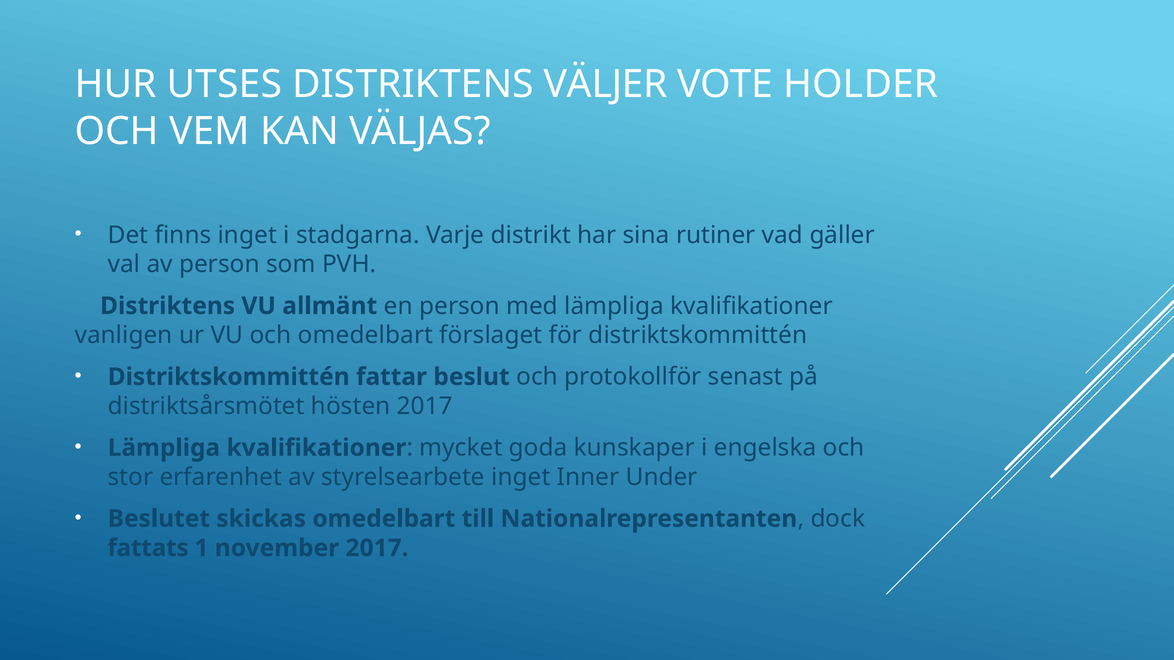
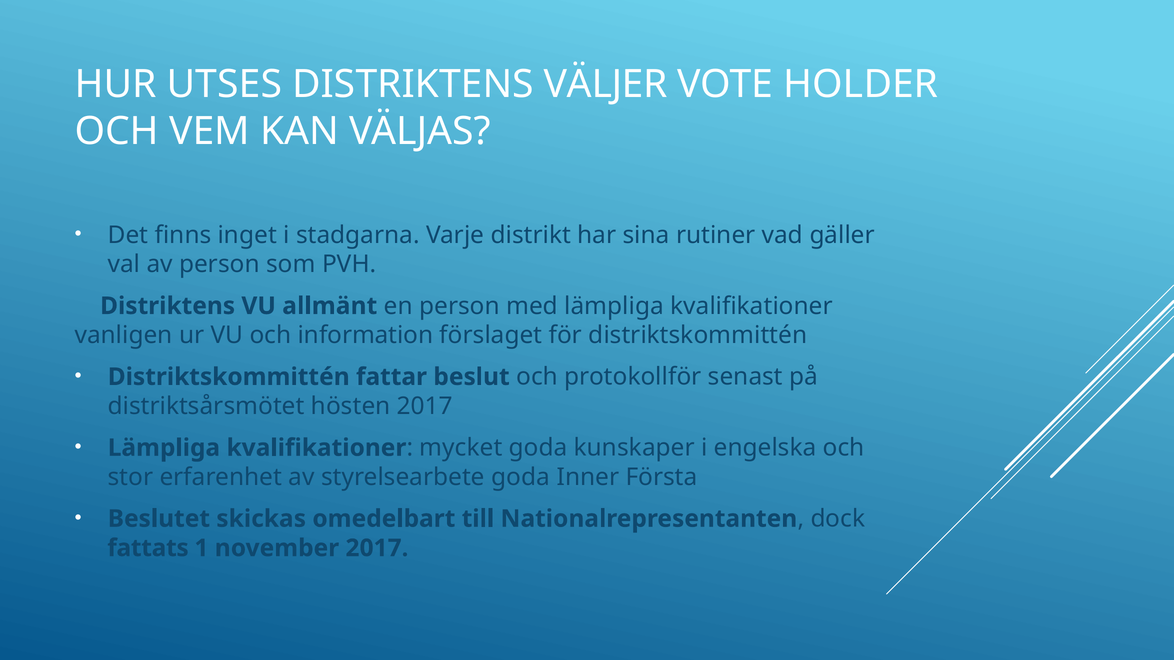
och omedelbart: omedelbart -> information
styrelsearbete inget: inget -> goda
Under: Under -> Första
